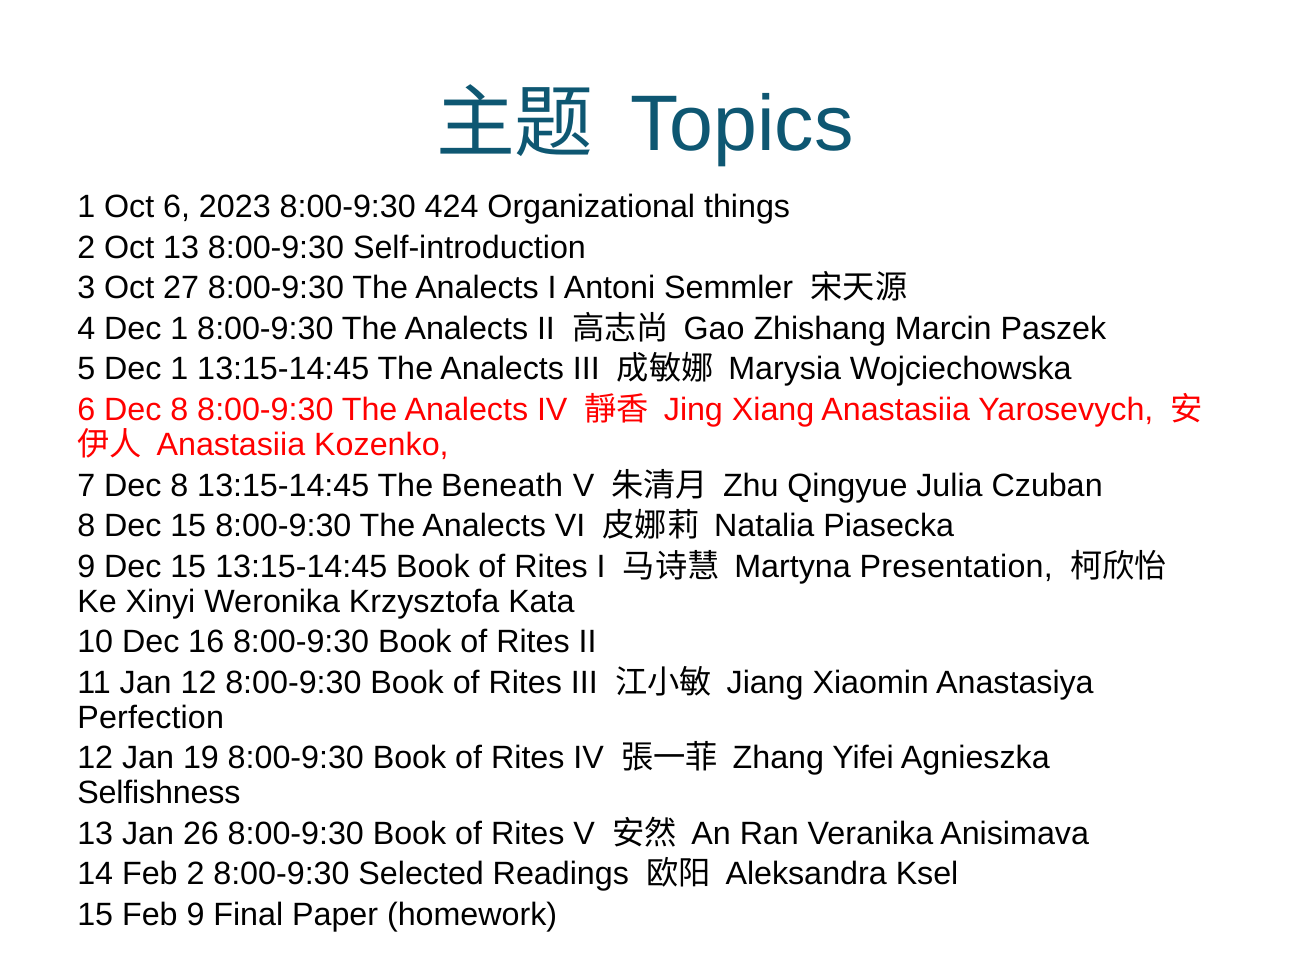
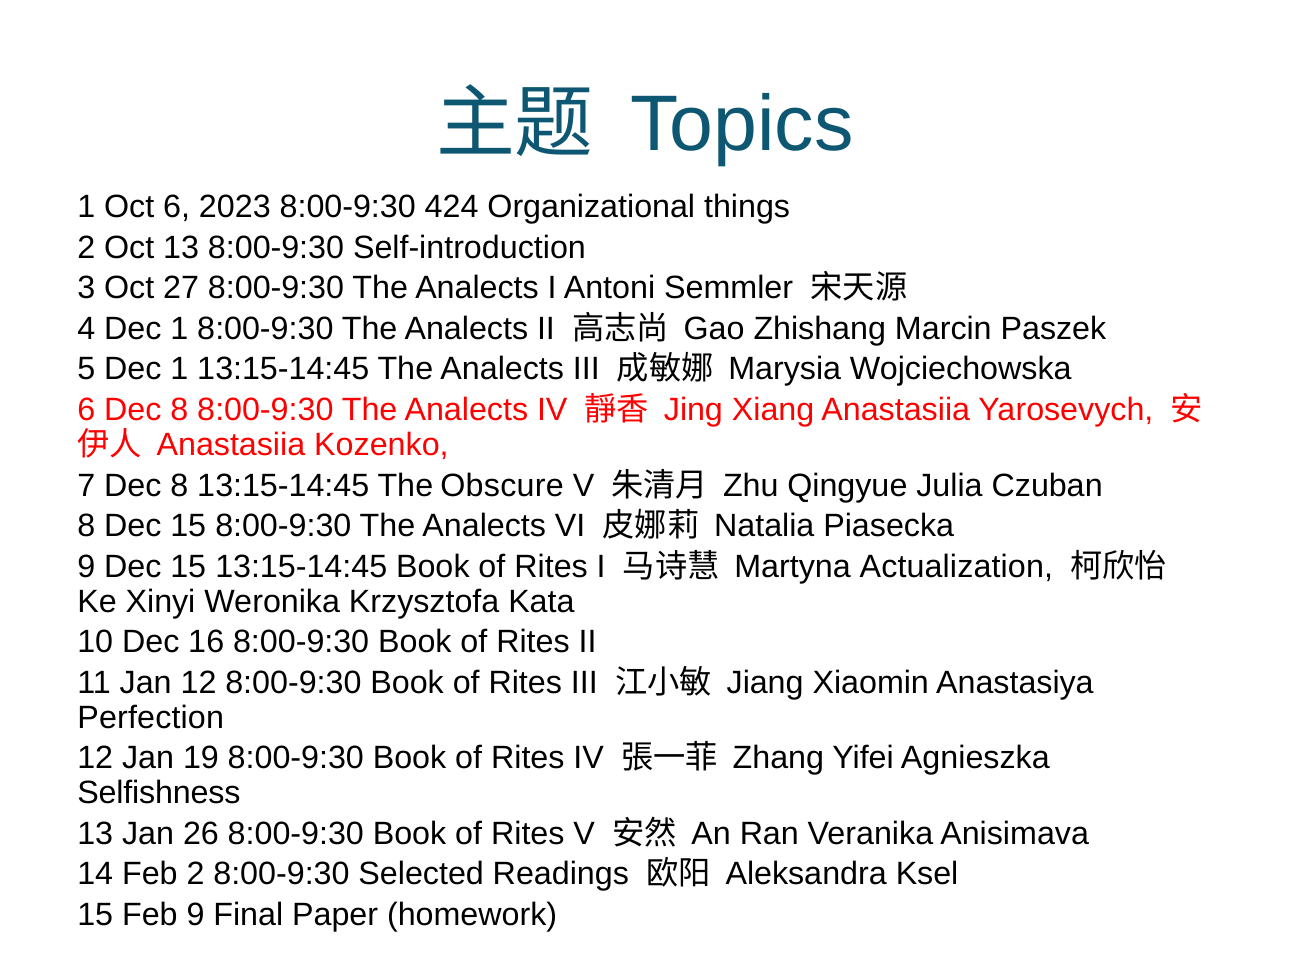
Beneath: Beneath -> Obscure
Presentation: Presentation -> Actualization
